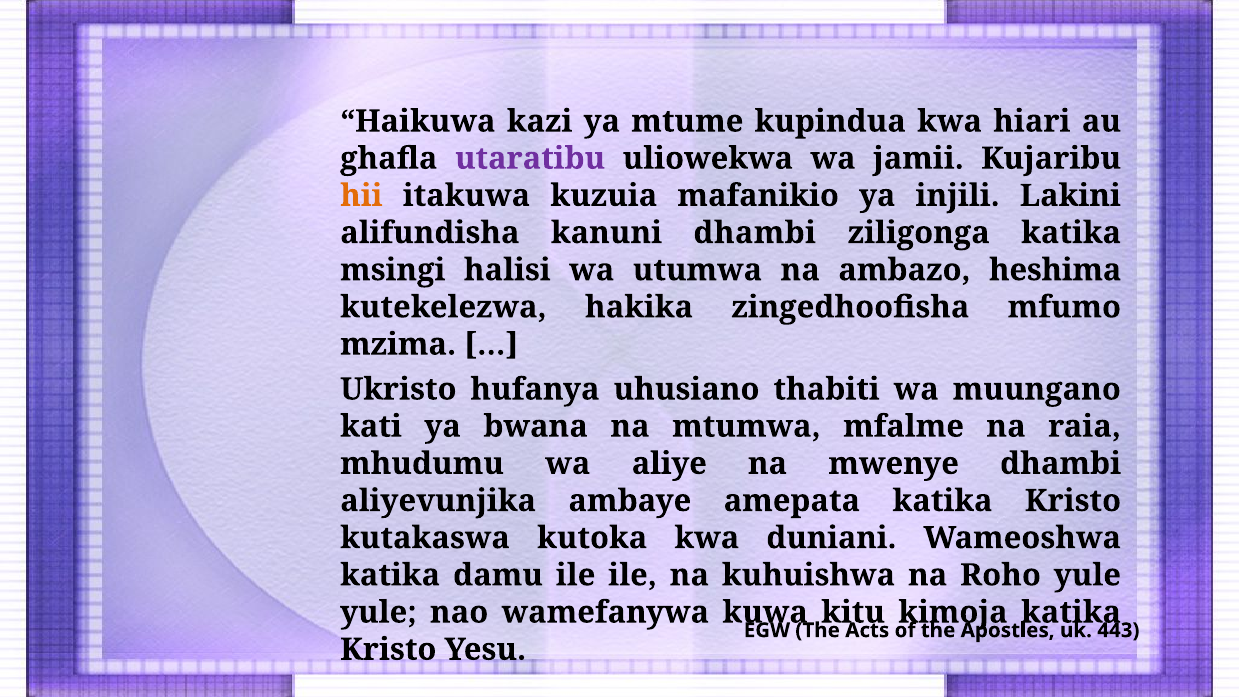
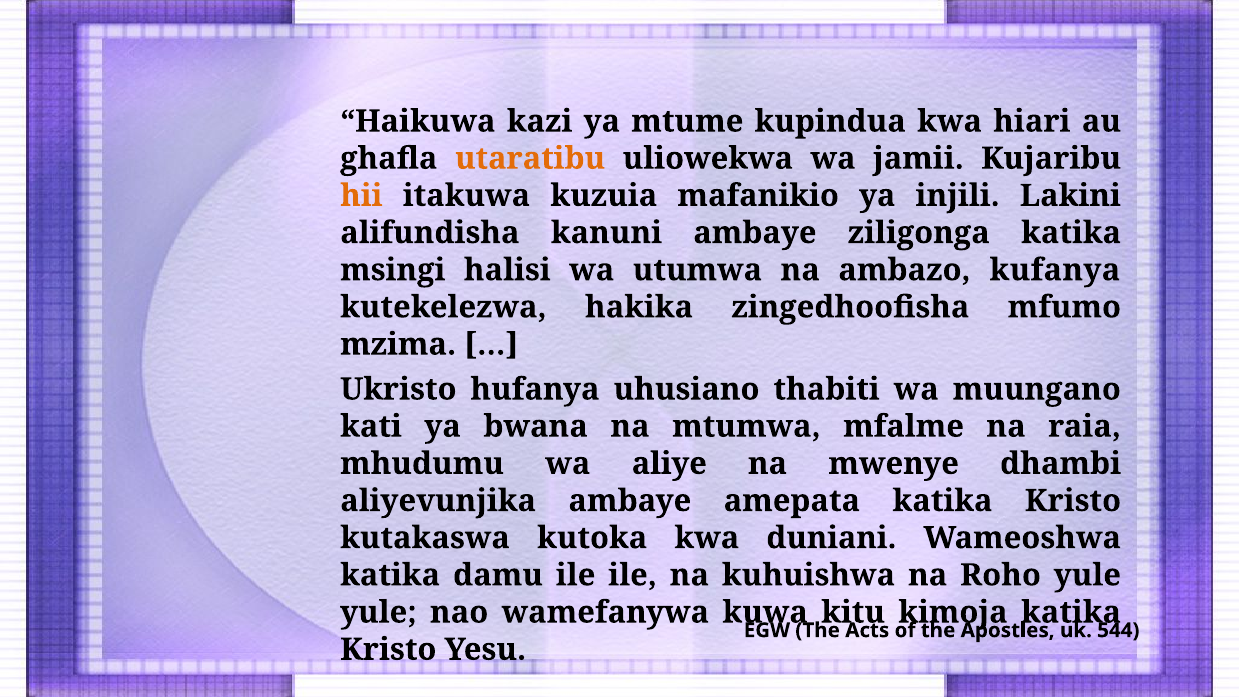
utaratibu colour: purple -> orange
kanuni dhambi: dhambi -> ambaye
heshima: heshima -> kufanya
443: 443 -> 544
